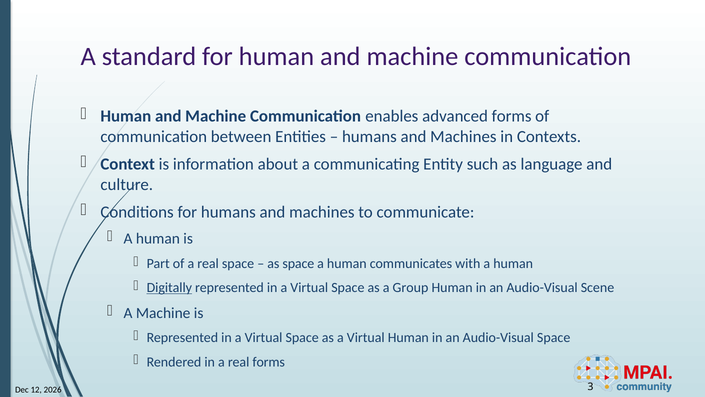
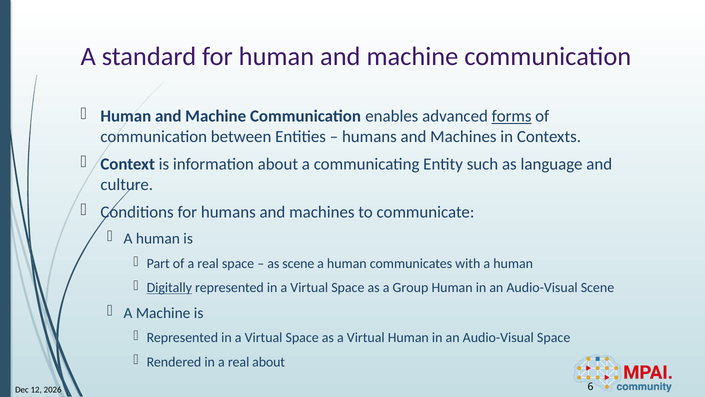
forms at (512, 116) underline: none -> present
as space: space -> scene
real forms: forms -> about
3: 3 -> 6
